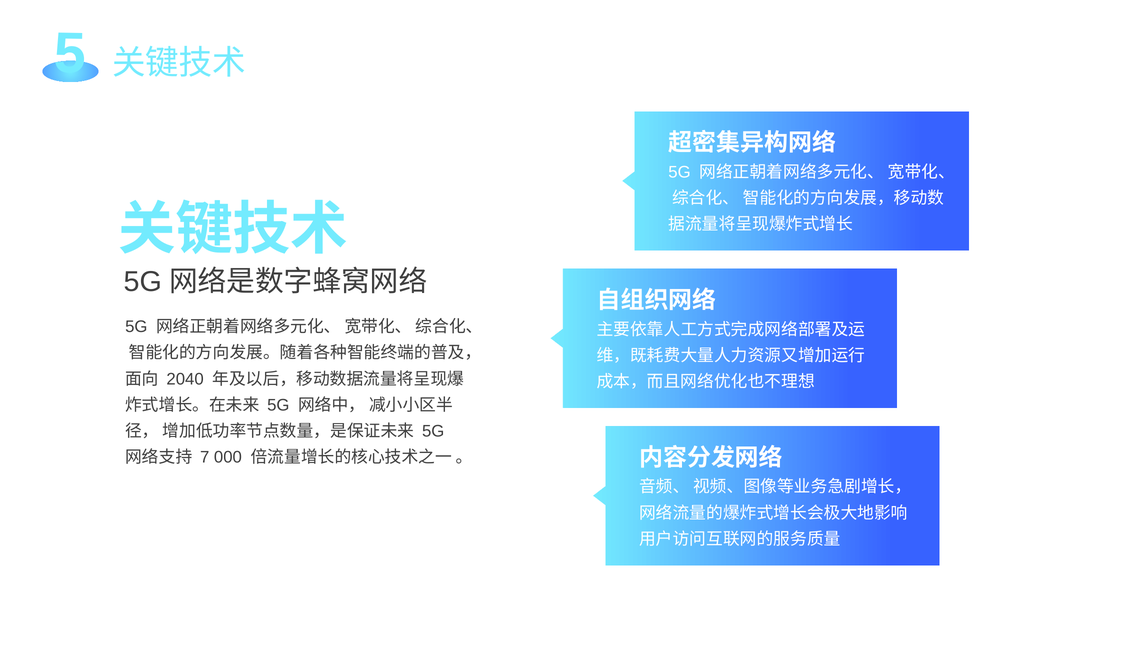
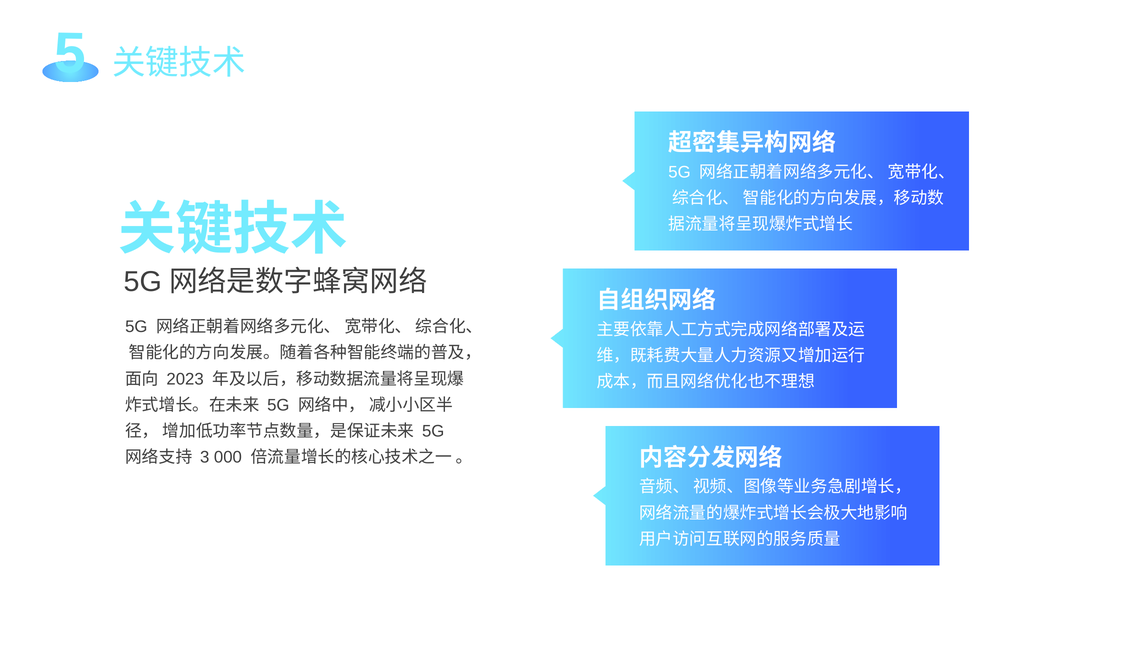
2040: 2040 -> 2023
7: 7 -> 3
